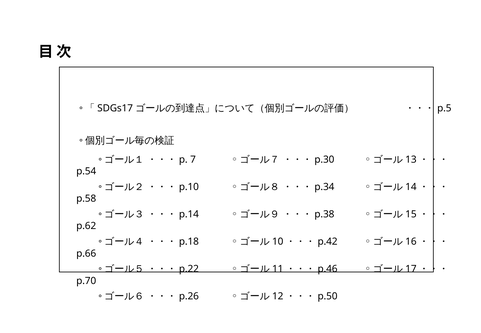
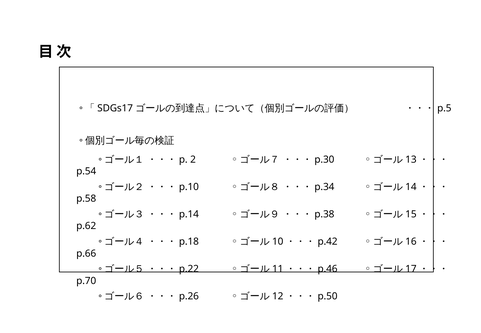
7: 7 -> 2
